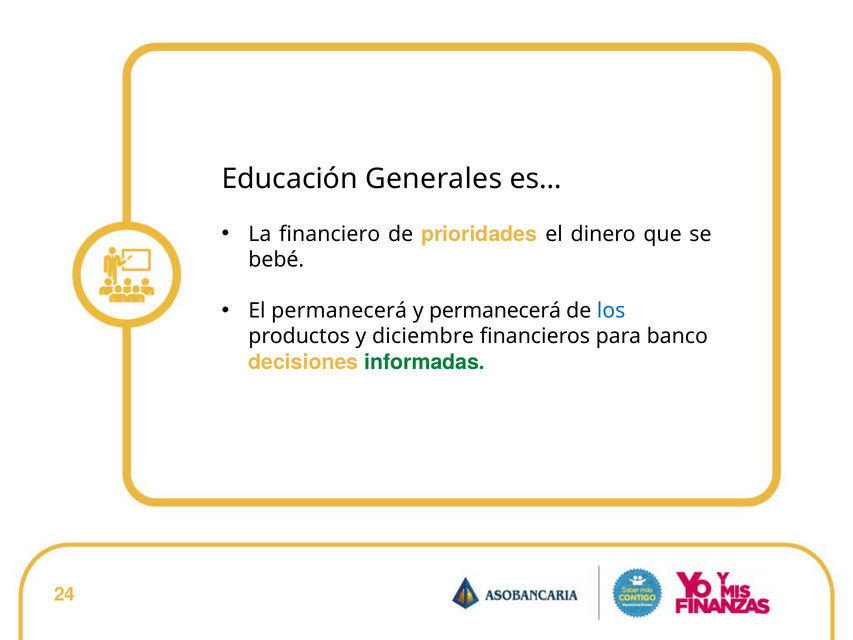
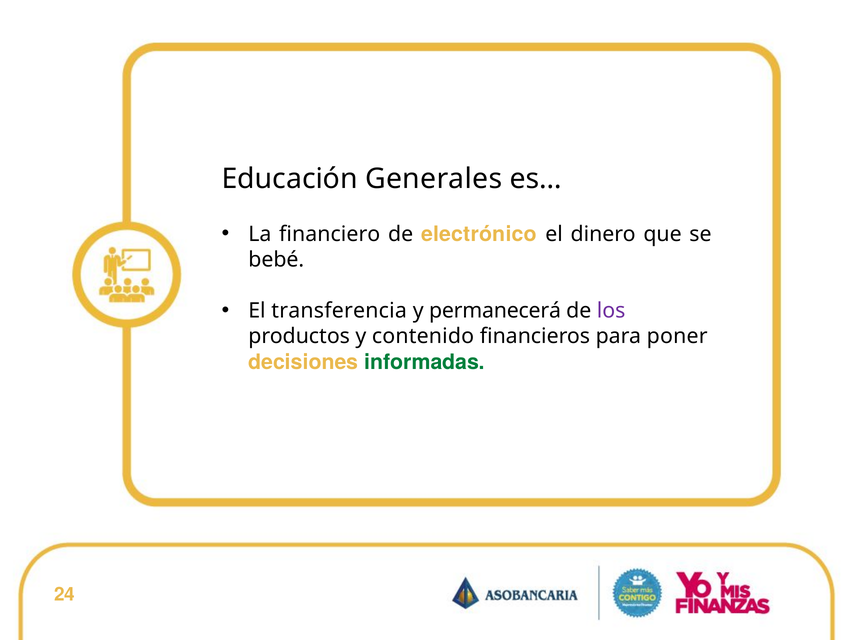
prioridades: prioridades -> electrónico
El permanecerá: permanecerá -> transferencia
los colour: blue -> purple
diciembre: diciembre -> contenido
banco: banco -> poner
